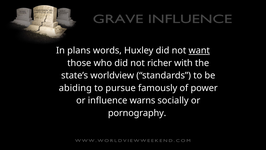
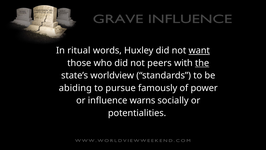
plans: plans -> ritual
richer: richer -> peers
the underline: none -> present
pornography: pornography -> potentialities
